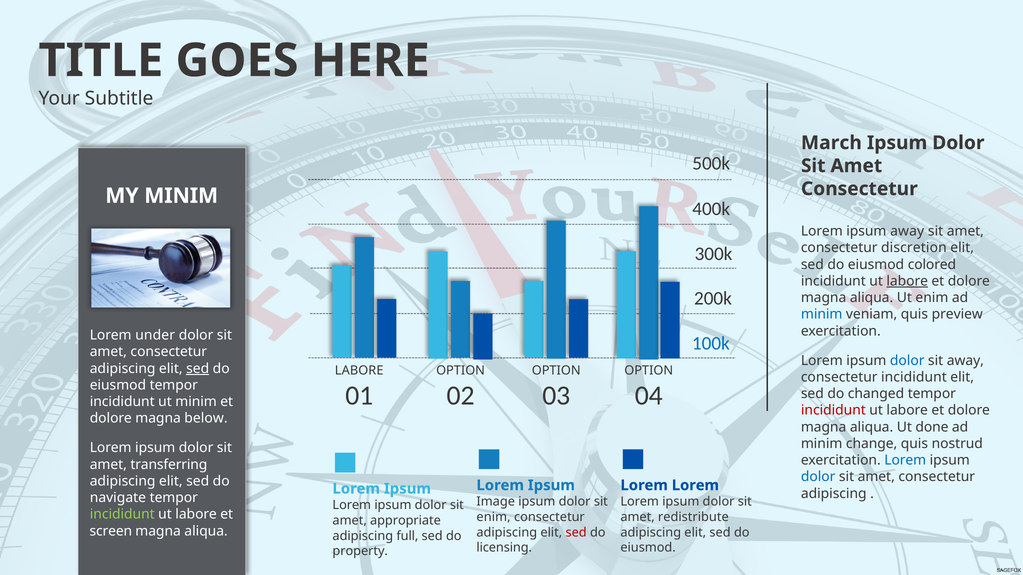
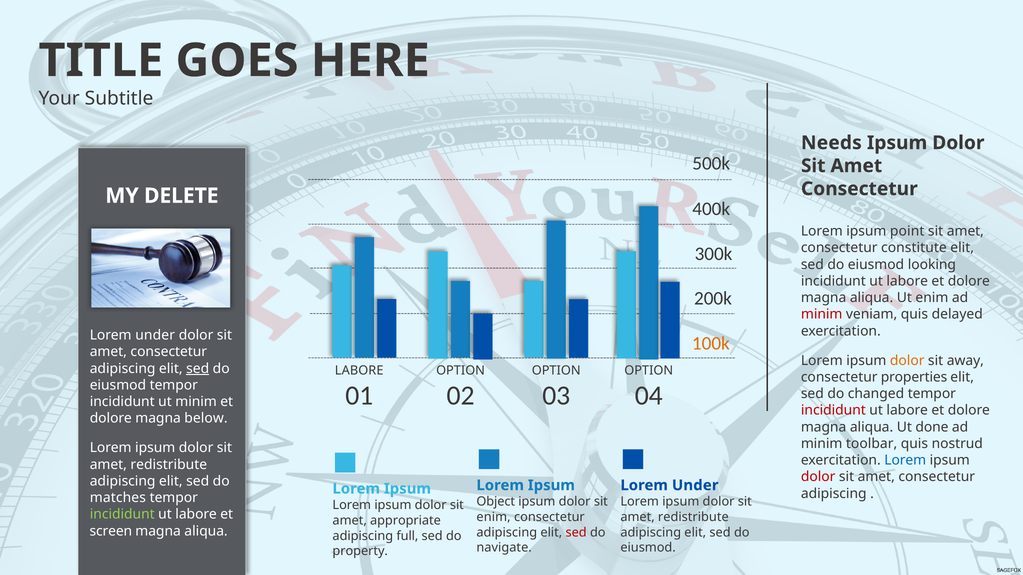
March: March -> Needs
MY MINIM: MINIM -> DELETE
ipsum away: away -> point
discretion: discretion -> constitute
colored: colored -> looking
labore at (907, 281) underline: present -> none
minim at (822, 315) colour: blue -> red
preview: preview -> delayed
100k colour: blue -> orange
dolor at (907, 361) colour: blue -> orange
consectetur incididunt: incididunt -> properties
change: change -> toolbar
transferring at (169, 465): transferring -> redistribute
dolor at (818, 477) colour: blue -> red
Lorem at (695, 486): Lorem -> Under
navigate: navigate -> matches
Image: Image -> Object
licensing: licensing -> navigate
